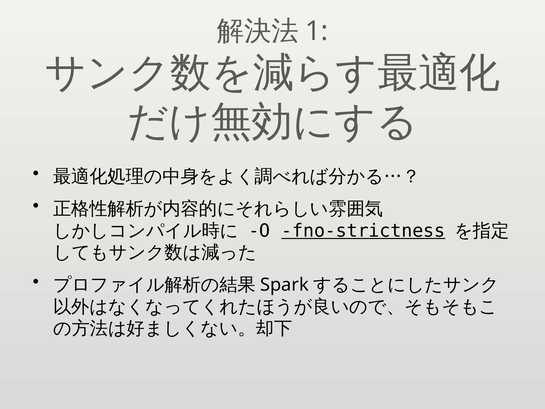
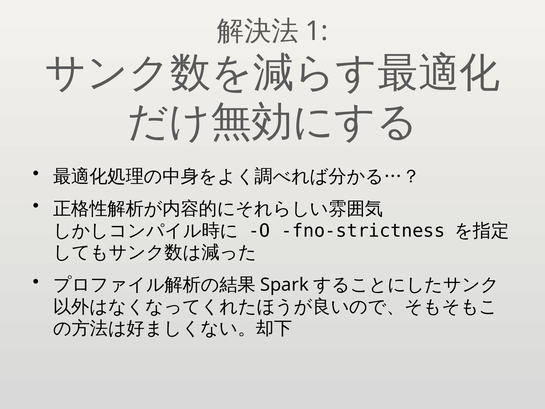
fno-strictness underline: present -> none
